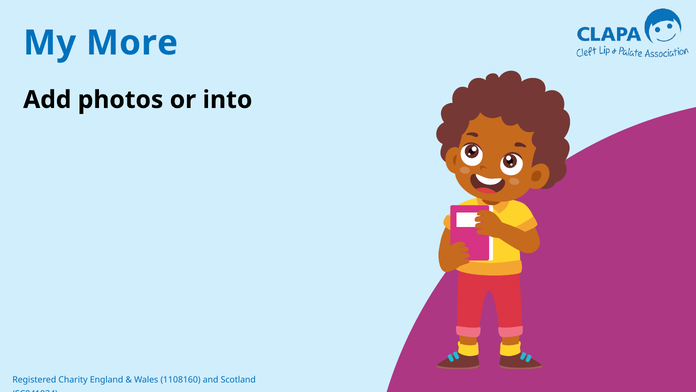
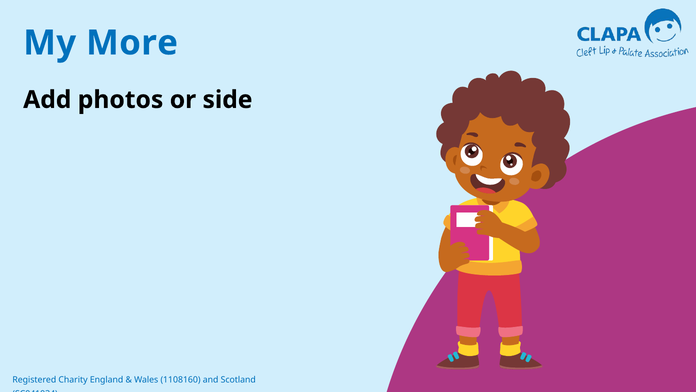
into: into -> side
